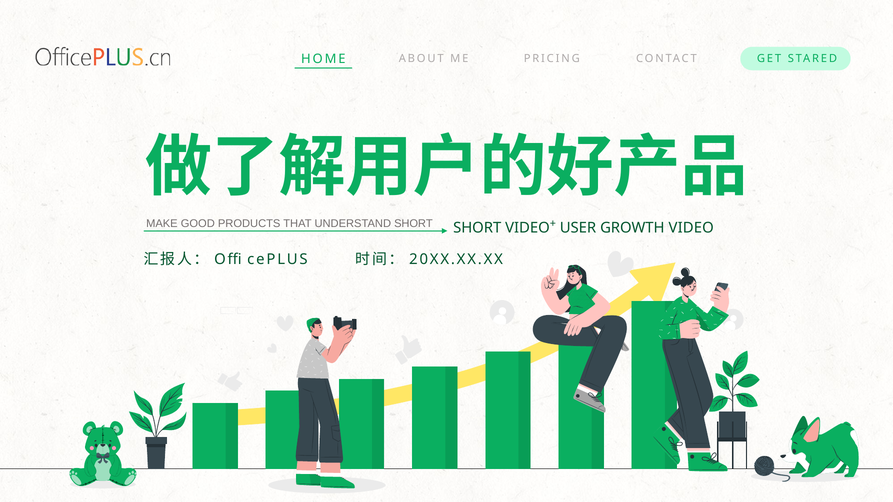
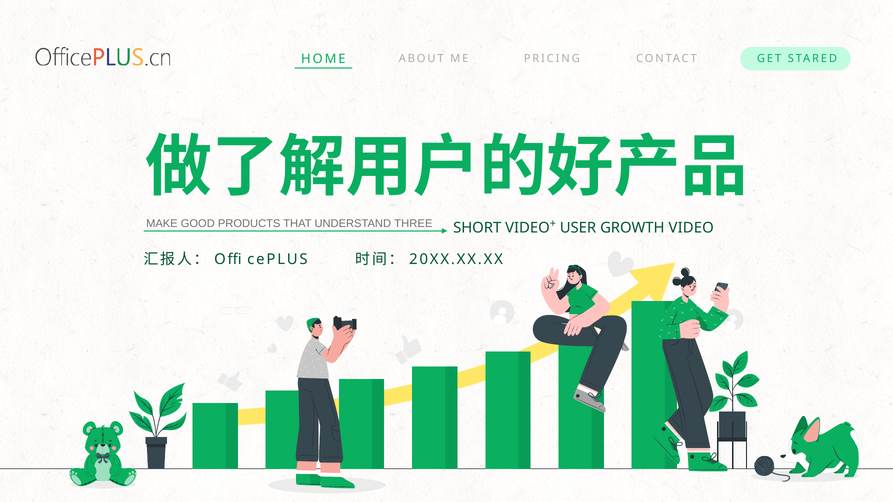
UNDERSTAND SHORT: SHORT -> THREE
